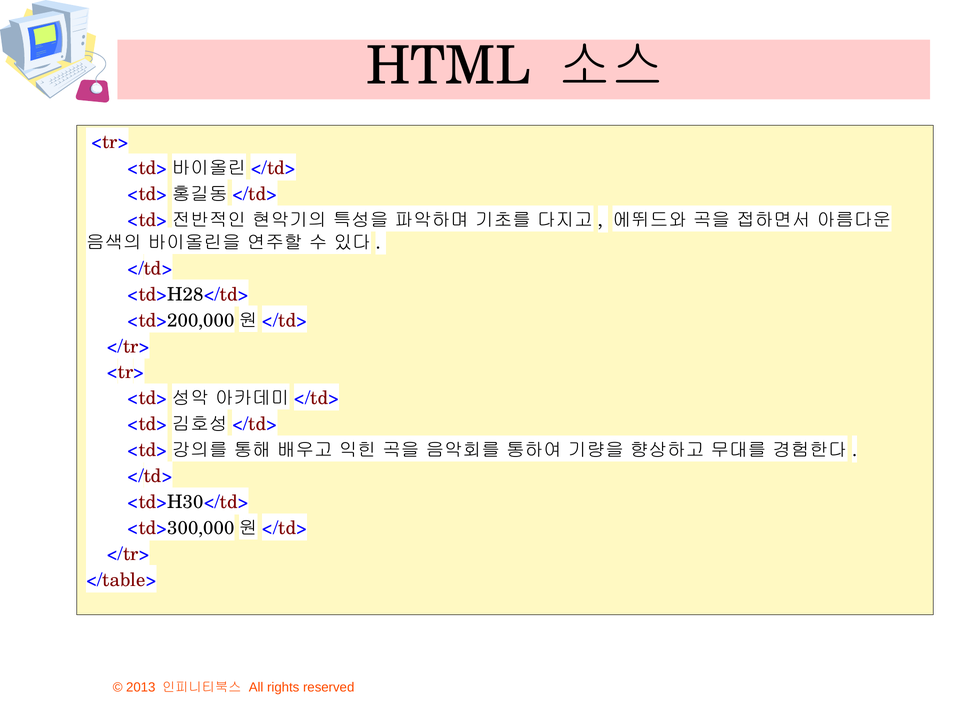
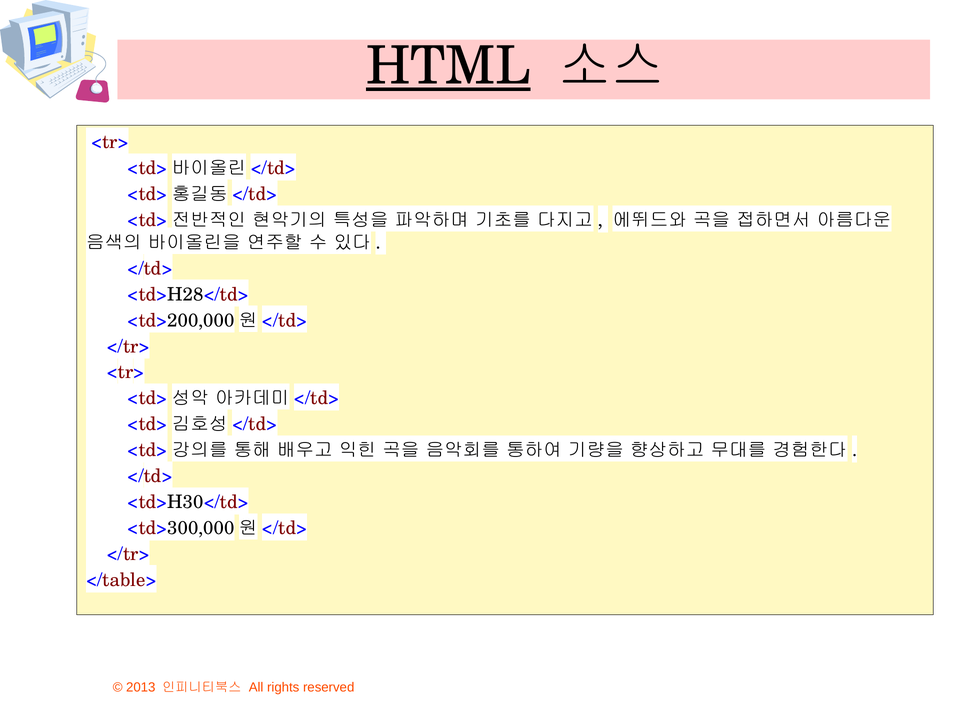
HTML underline: none -> present
